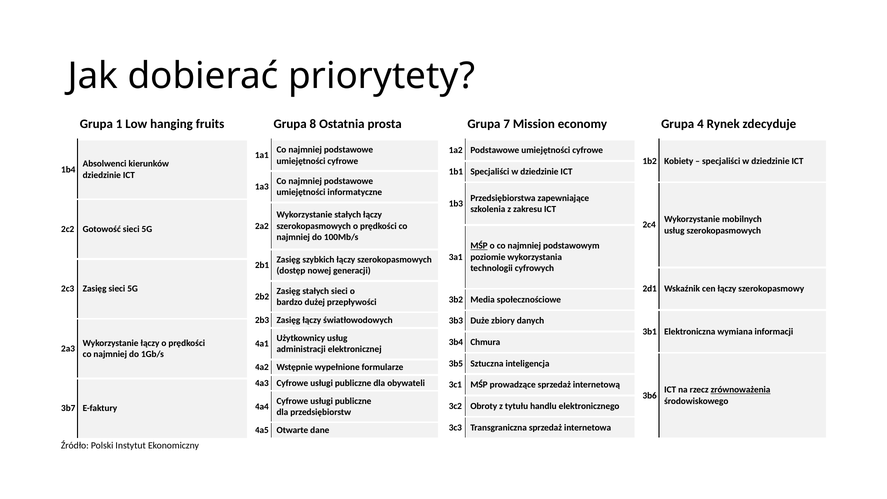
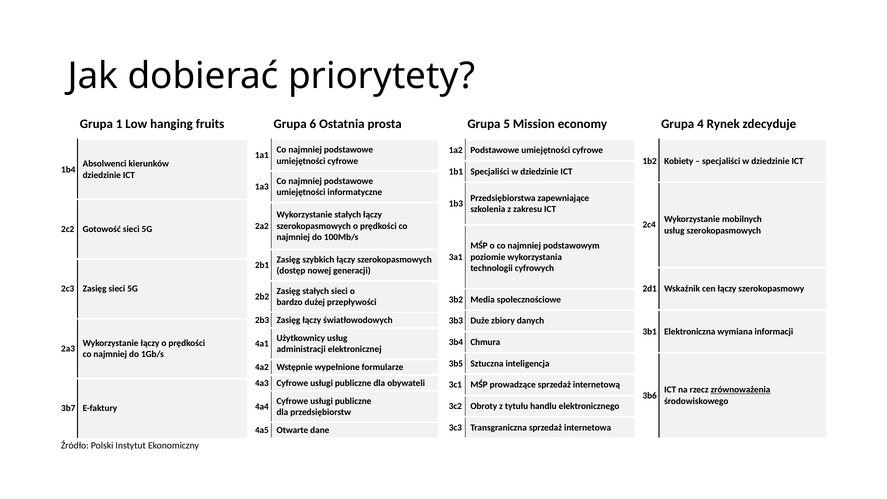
8: 8 -> 6
7: 7 -> 5
MŚP at (479, 246) underline: present -> none
